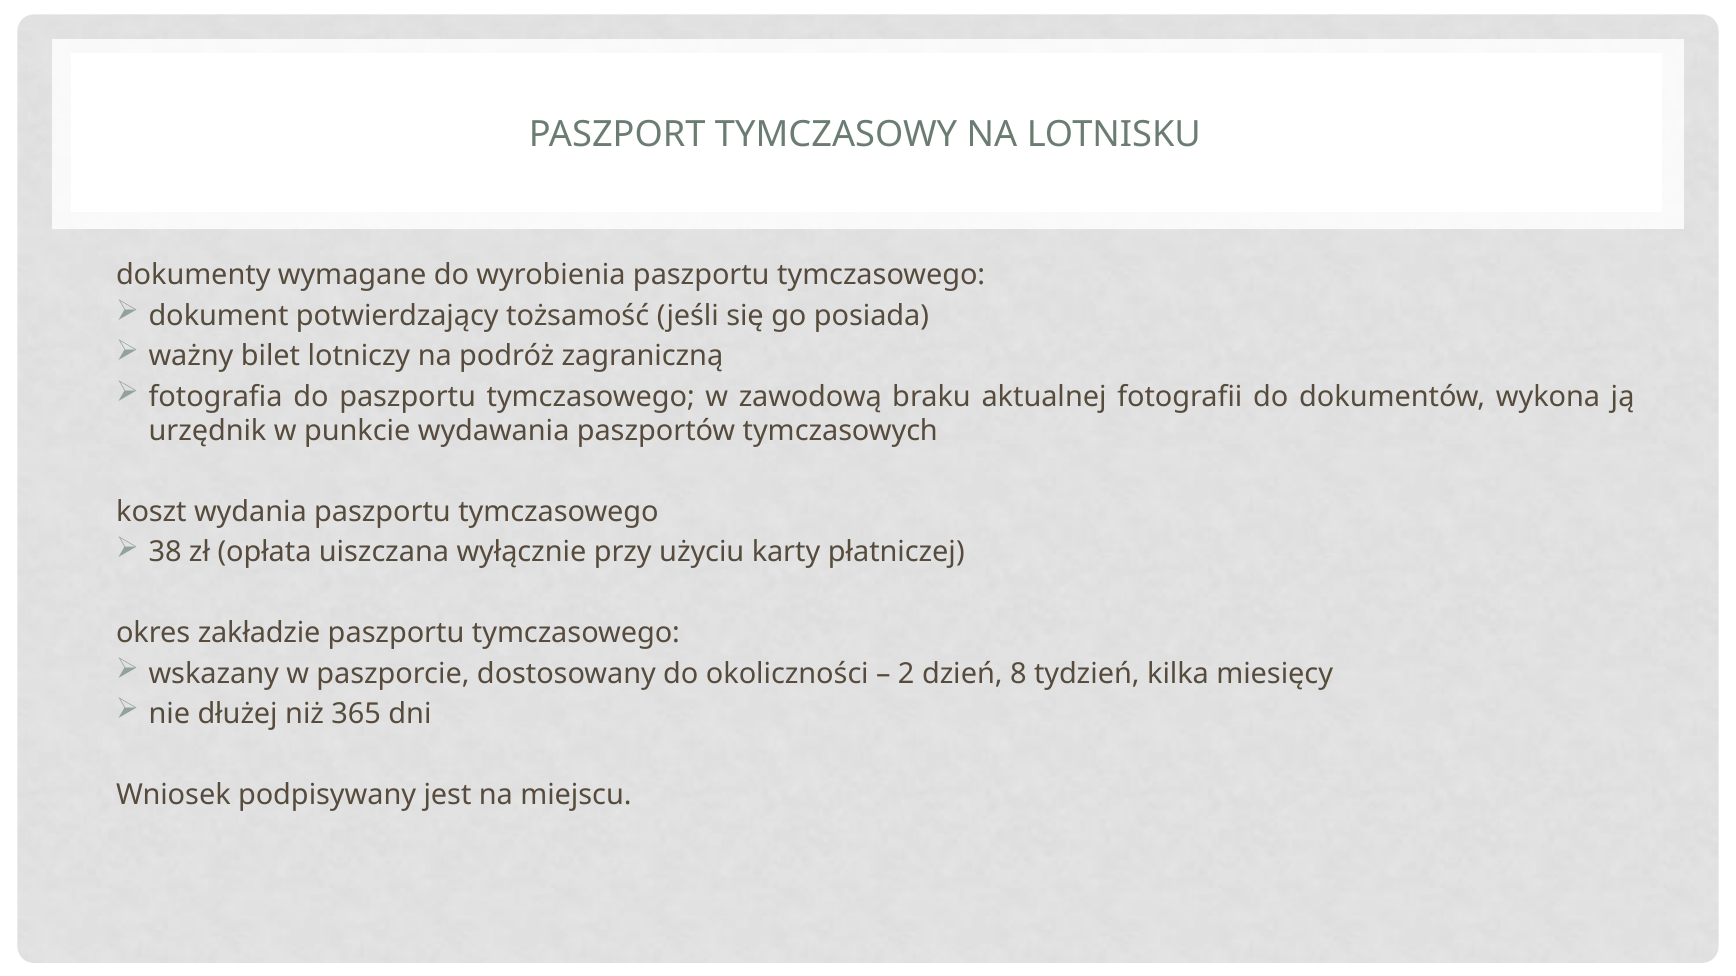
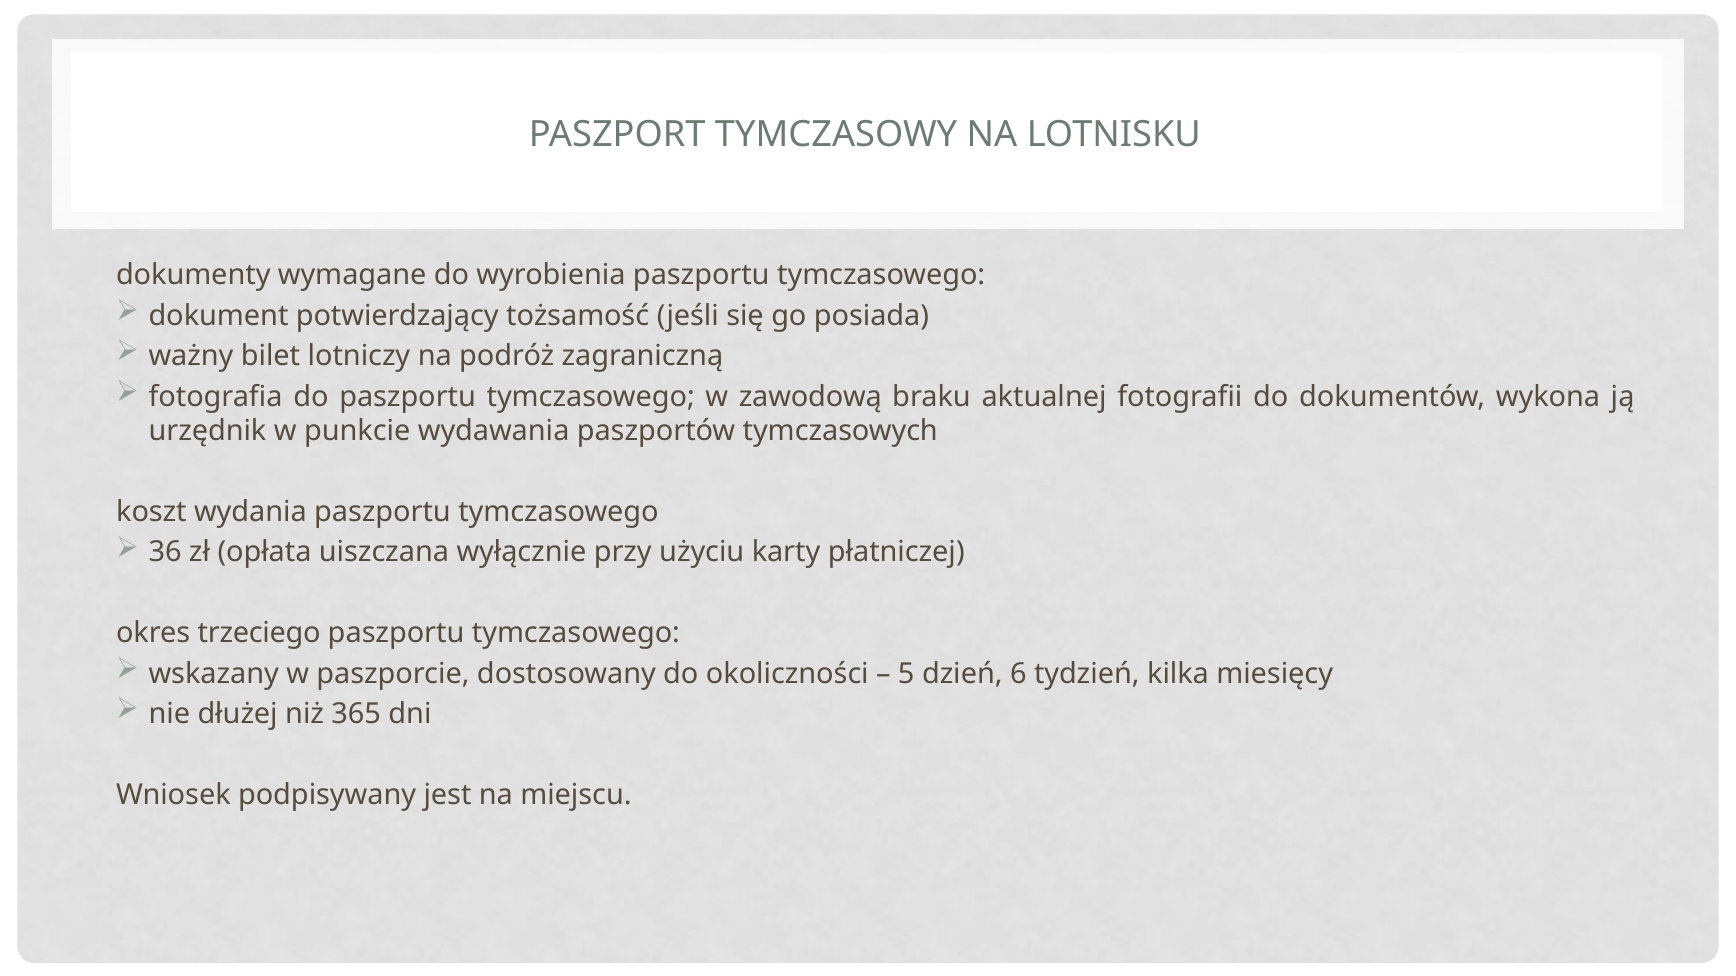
38: 38 -> 36
zakładzie: zakładzie -> trzeciego
2: 2 -> 5
8: 8 -> 6
